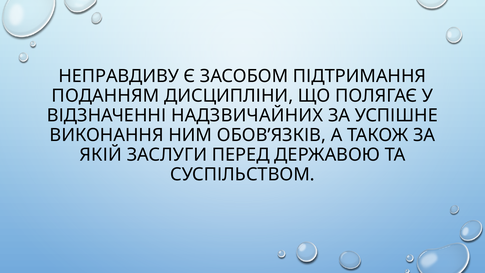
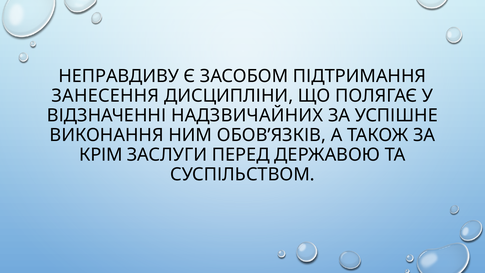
ПОДАННЯМ: ПОДАННЯМ -> ЗАНЕСЕННЯ
ЯКІЙ: ЯКІЙ -> КРІМ
